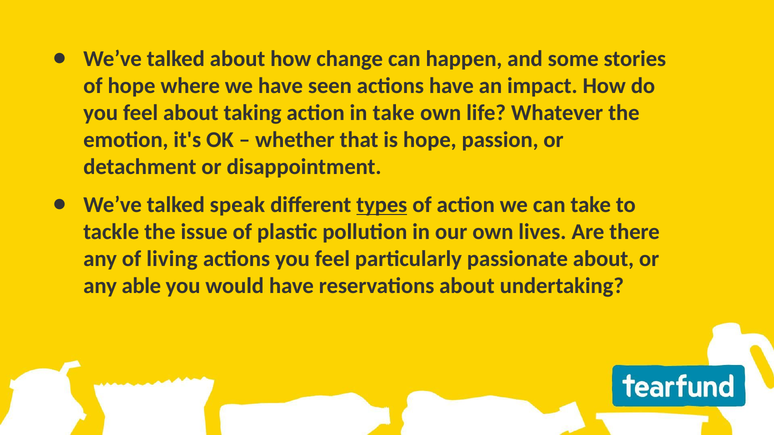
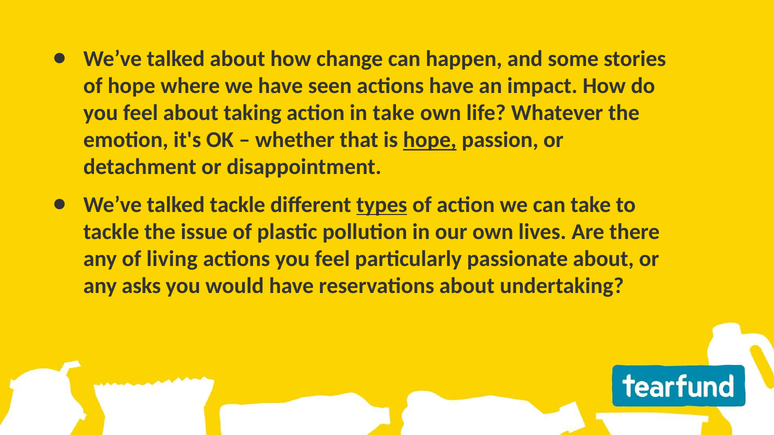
hope at (430, 140) underline: none -> present
talked speak: speak -> tackle
able: able -> asks
